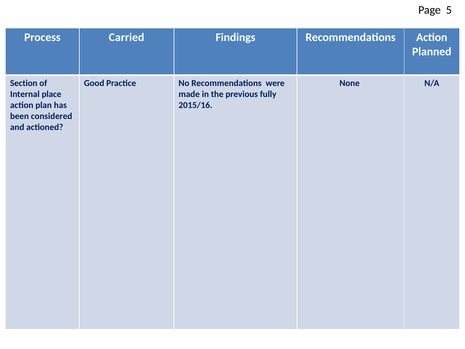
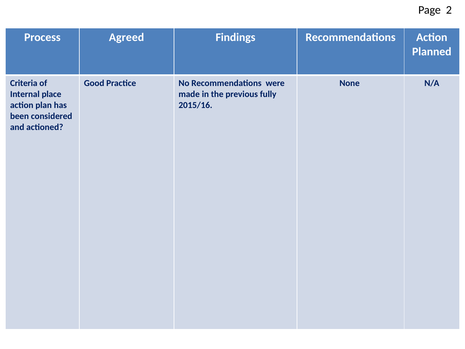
5: 5 -> 2
Carried: Carried -> Agreed
Section: Section -> Criteria
